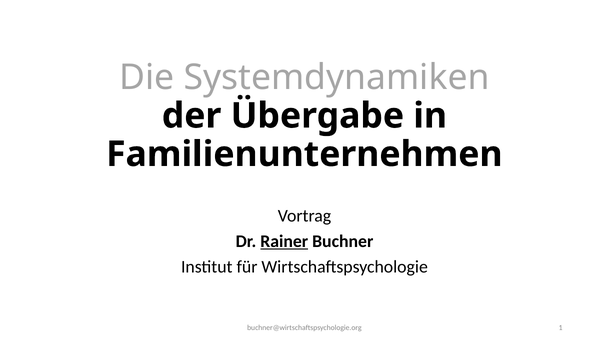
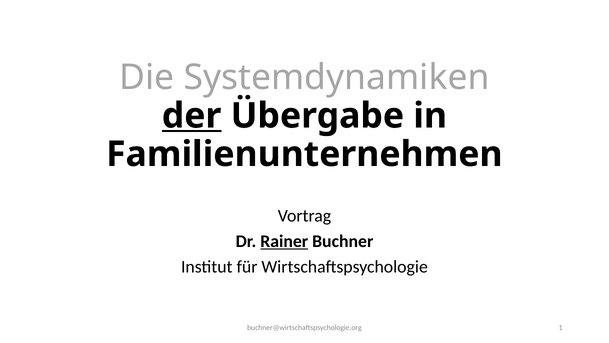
der underline: none -> present
